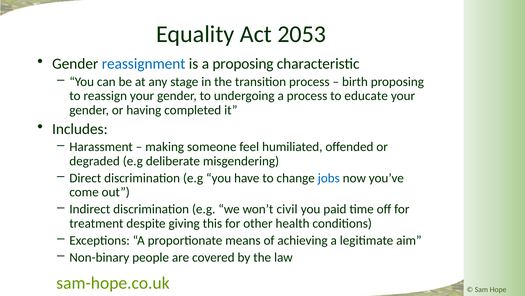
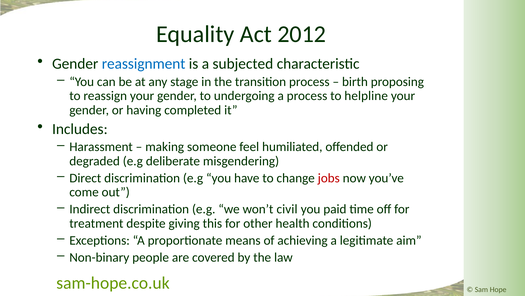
2053: 2053 -> 2012
a proposing: proposing -> subjected
educate: educate -> helpline
jobs colour: blue -> red
